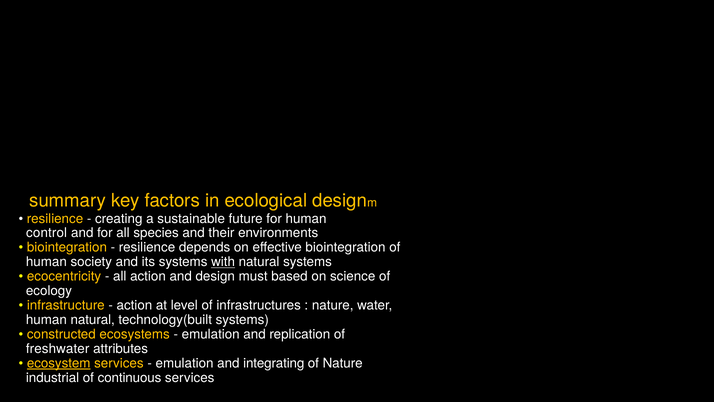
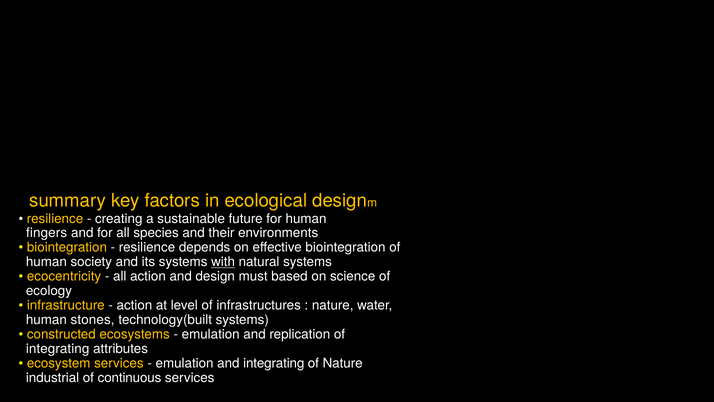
control: control -> fingers
human natural: natural -> stones
freshwater at (58, 349): freshwater -> integrating
ecosystem underline: present -> none
